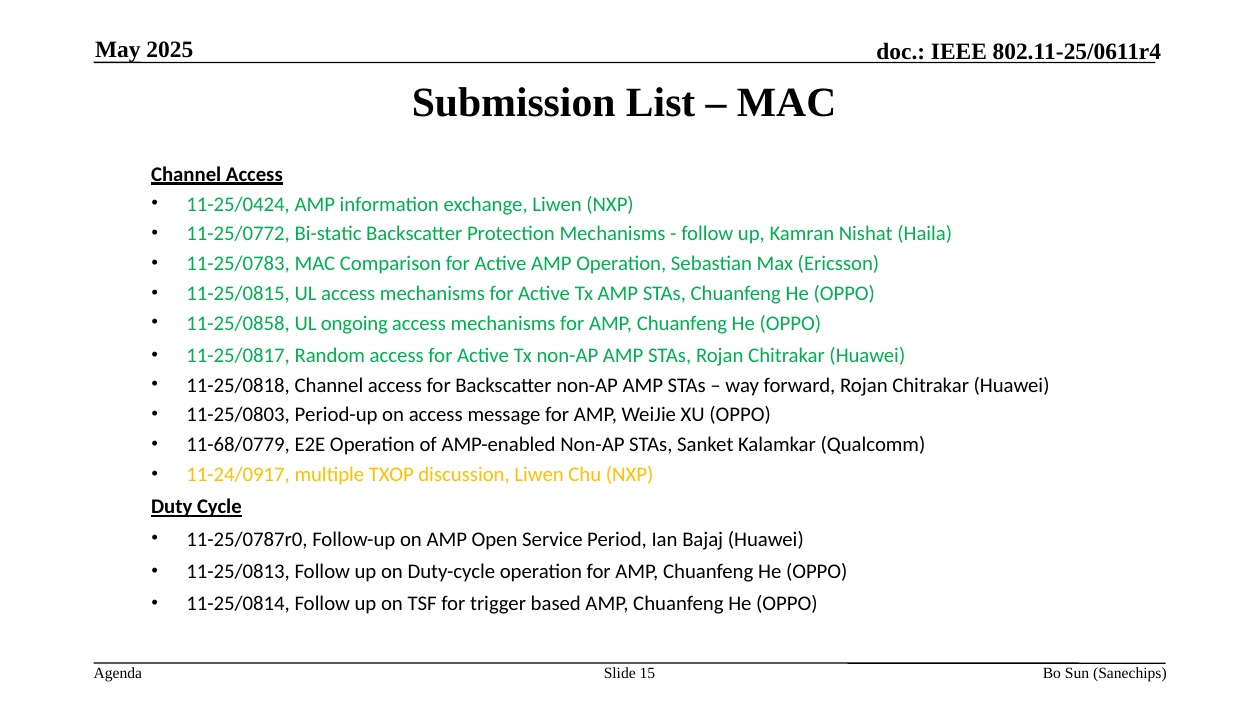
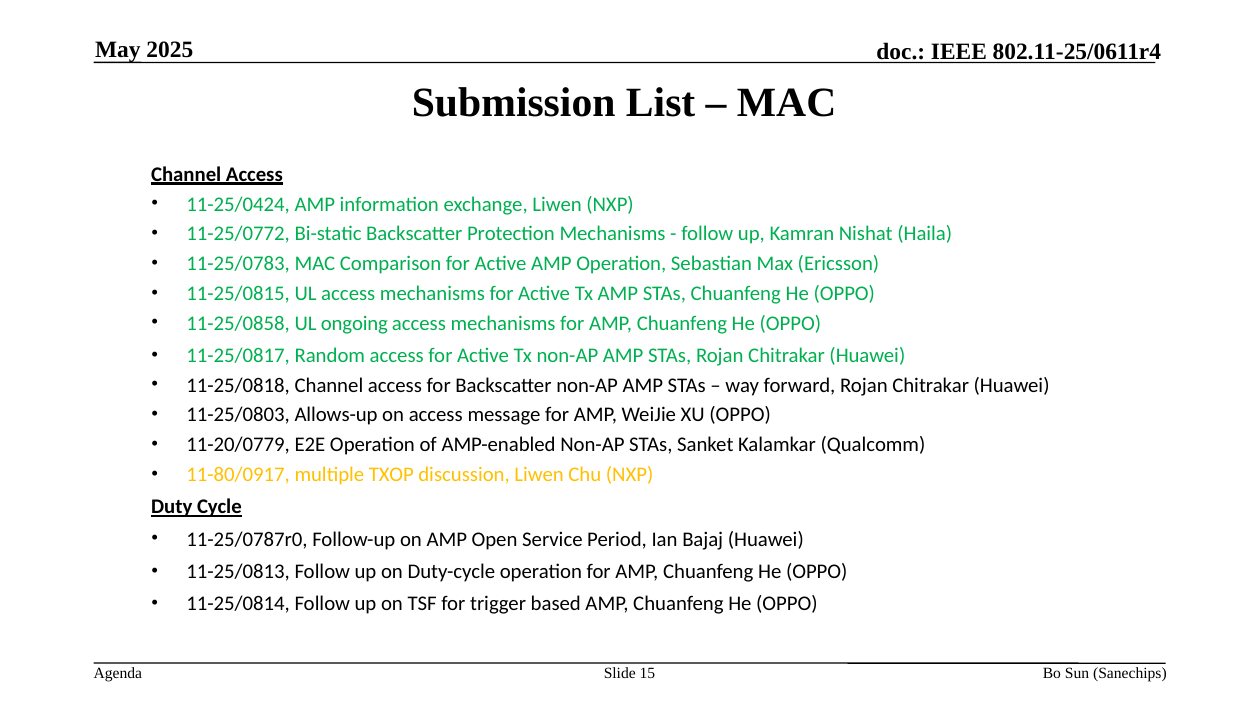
Period-up: Period-up -> Allows-up
11-68/0779: 11-68/0779 -> 11-20/0779
11-24/0917: 11-24/0917 -> 11-80/0917
